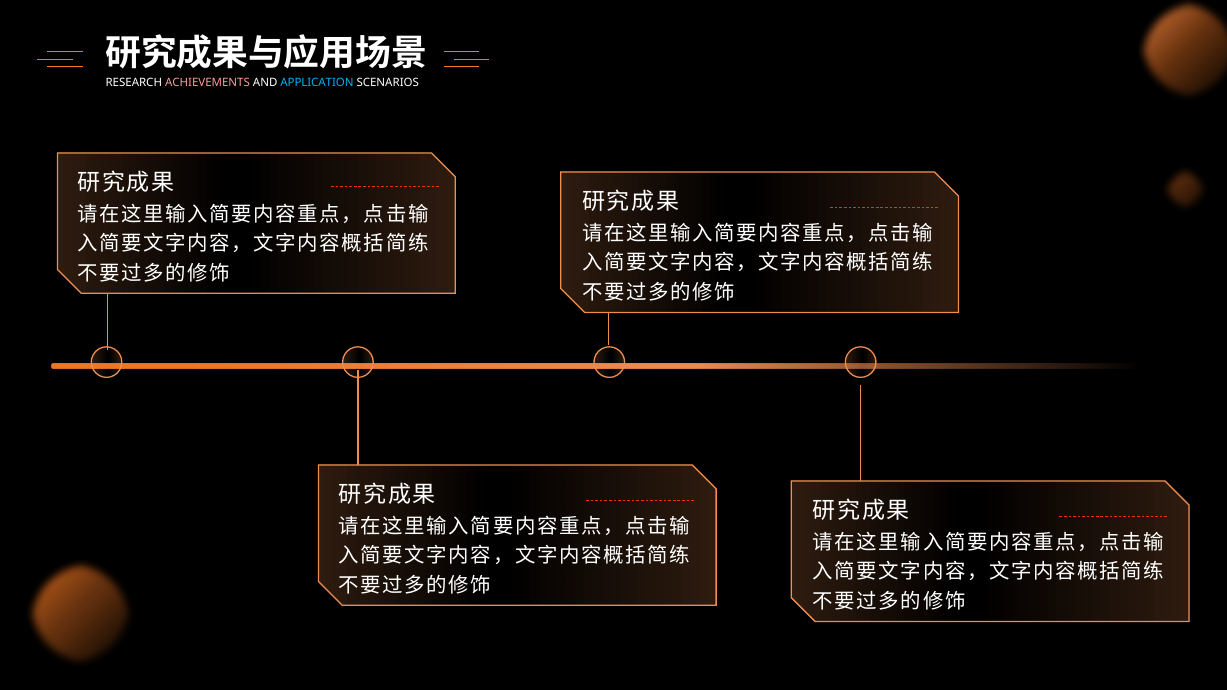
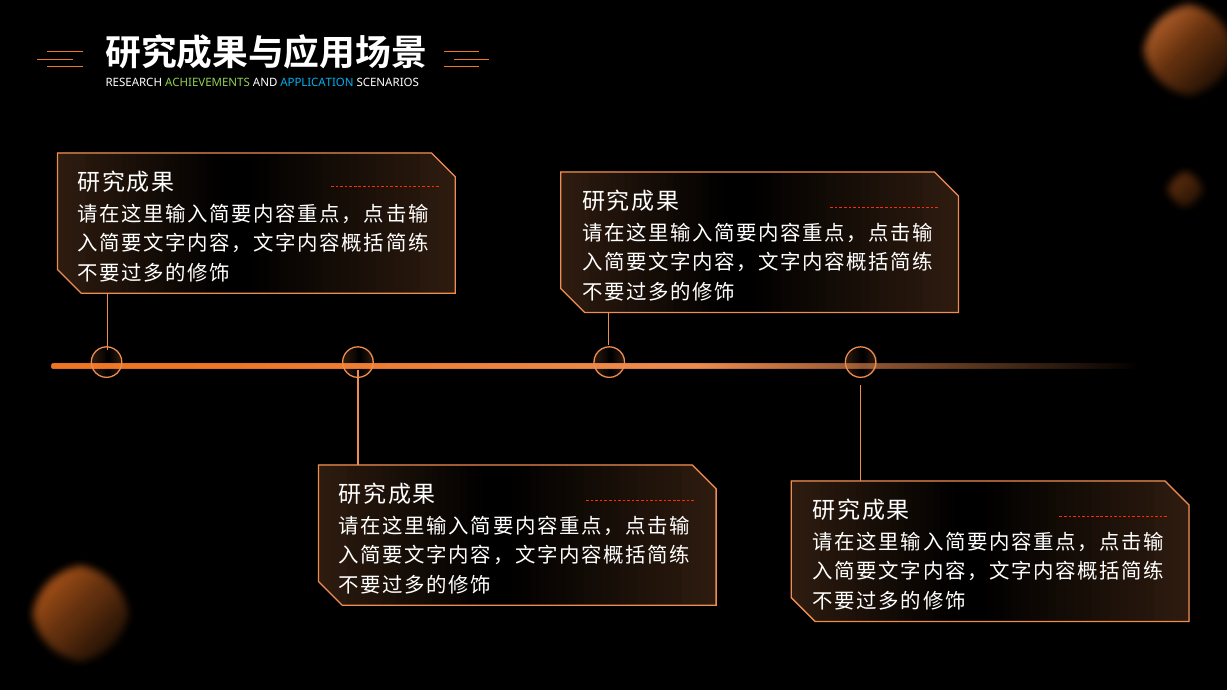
ACHIEVEMENTS colour: pink -> light green
